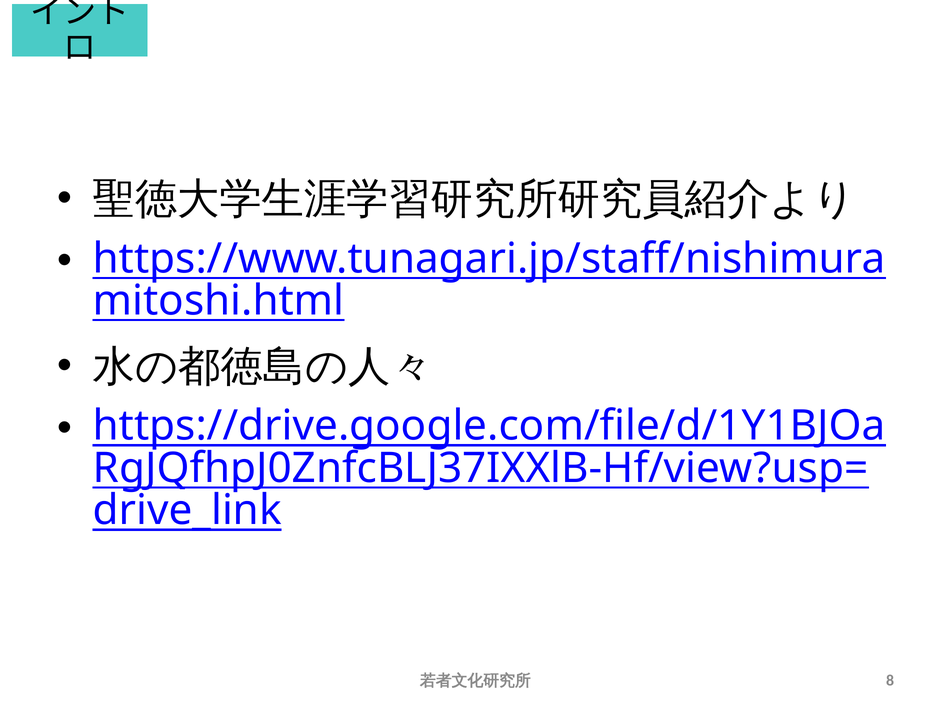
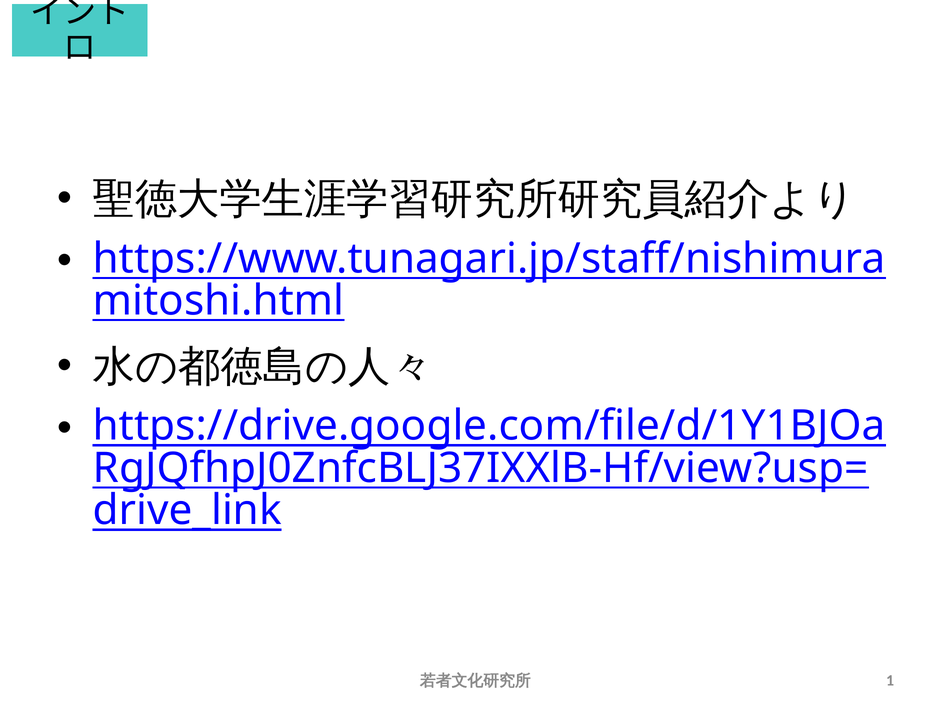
8: 8 -> 1
